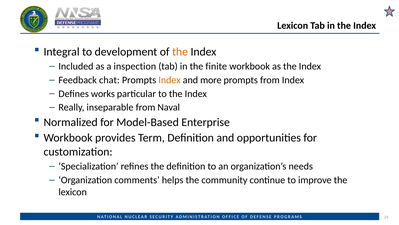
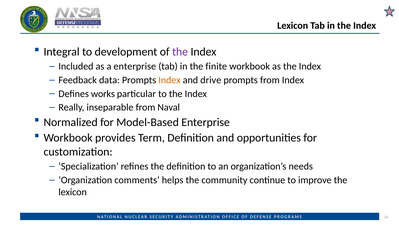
the at (180, 52) colour: orange -> purple
a inspection: inspection -> enterprise
chat: chat -> data
more: more -> drive
